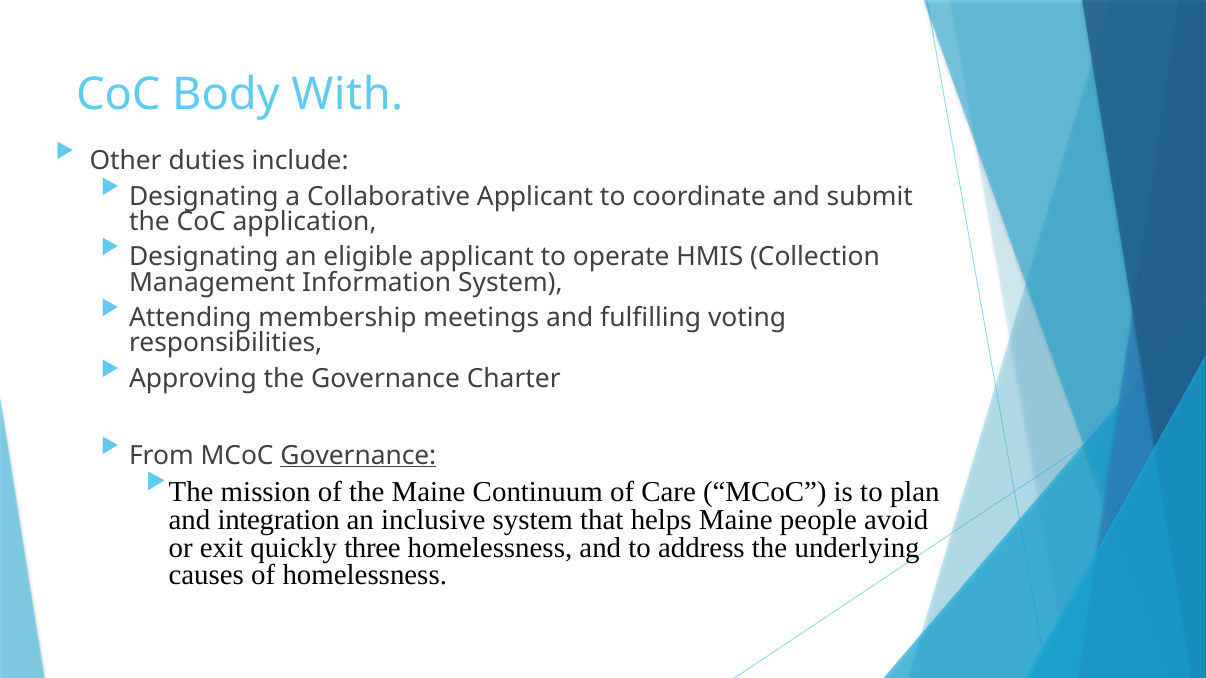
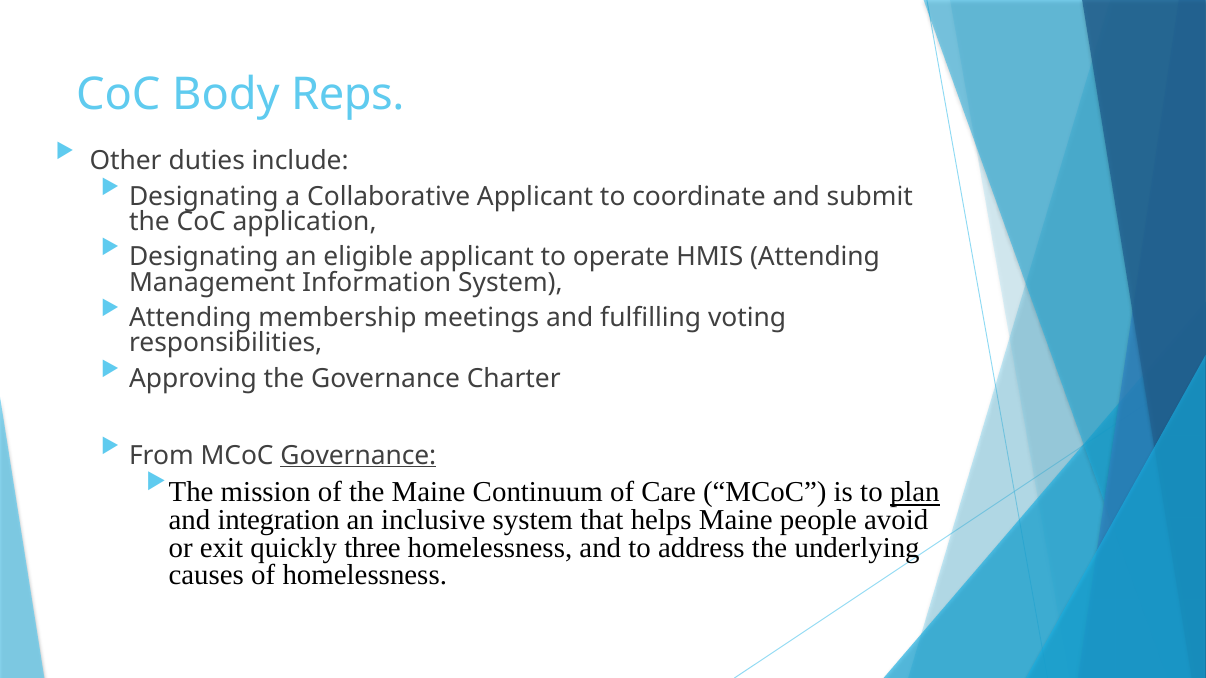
With: With -> Reps
HMIS Collection: Collection -> Attending
plan underline: none -> present
